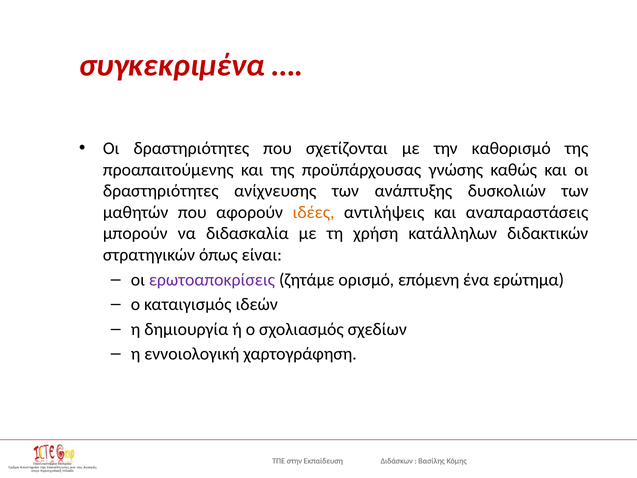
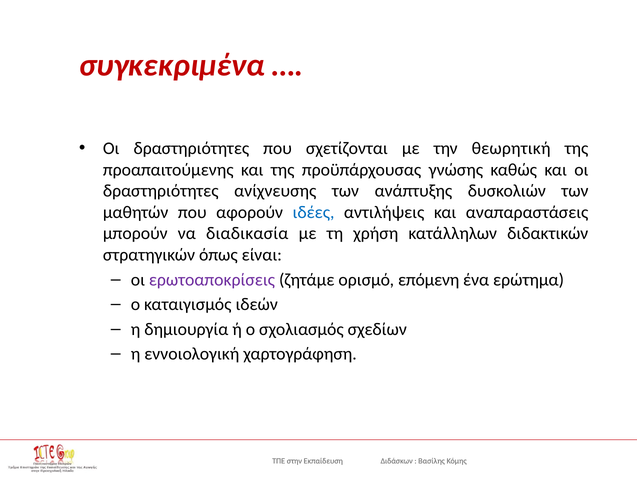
καθορισμό: καθορισμό -> θεωρητική
ιδέες colour: orange -> blue
διδασκαλία: διδασκαλία -> διαδικασία
